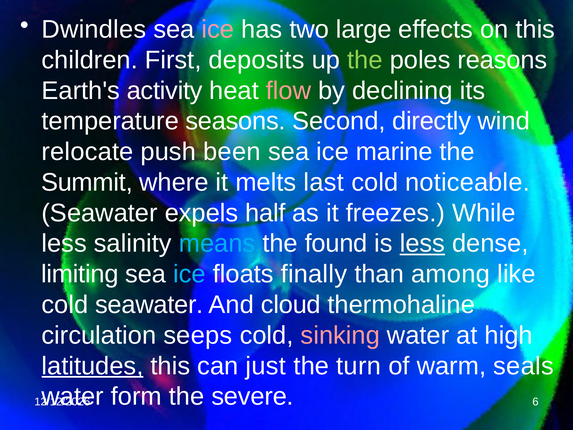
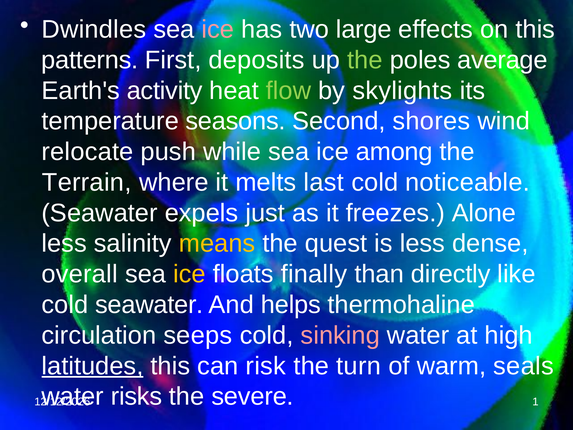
children: children -> patterns
reasons: reasons -> average
flow colour: pink -> light green
declining: declining -> skylights
directly: directly -> shores
been: been -> while
marine: marine -> among
Summit: Summit -> Terrain
half: half -> just
While: While -> Alone
means colour: light blue -> yellow
found: found -> quest
less at (422, 243) underline: present -> none
limiting: limiting -> overall
ice at (190, 274) colour: light blue -> yellow
among: among -> directly
cloud: cloud -> helps
just: just -> risk
form: form -> risks
6: 6 -> 1
